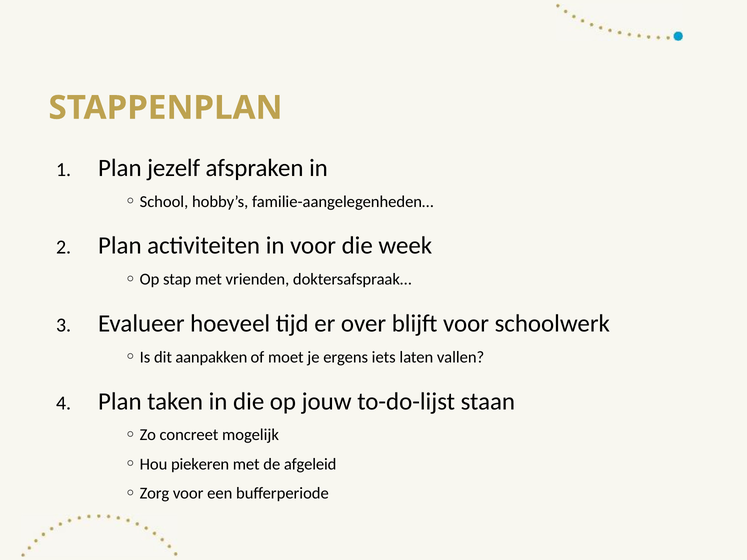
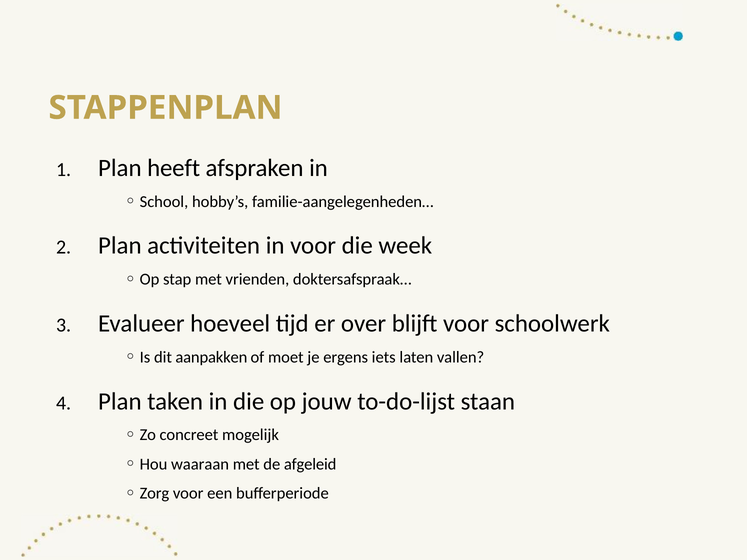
jezelf: jezelf -> heeft
piekeren: piekeren -> waaraan
